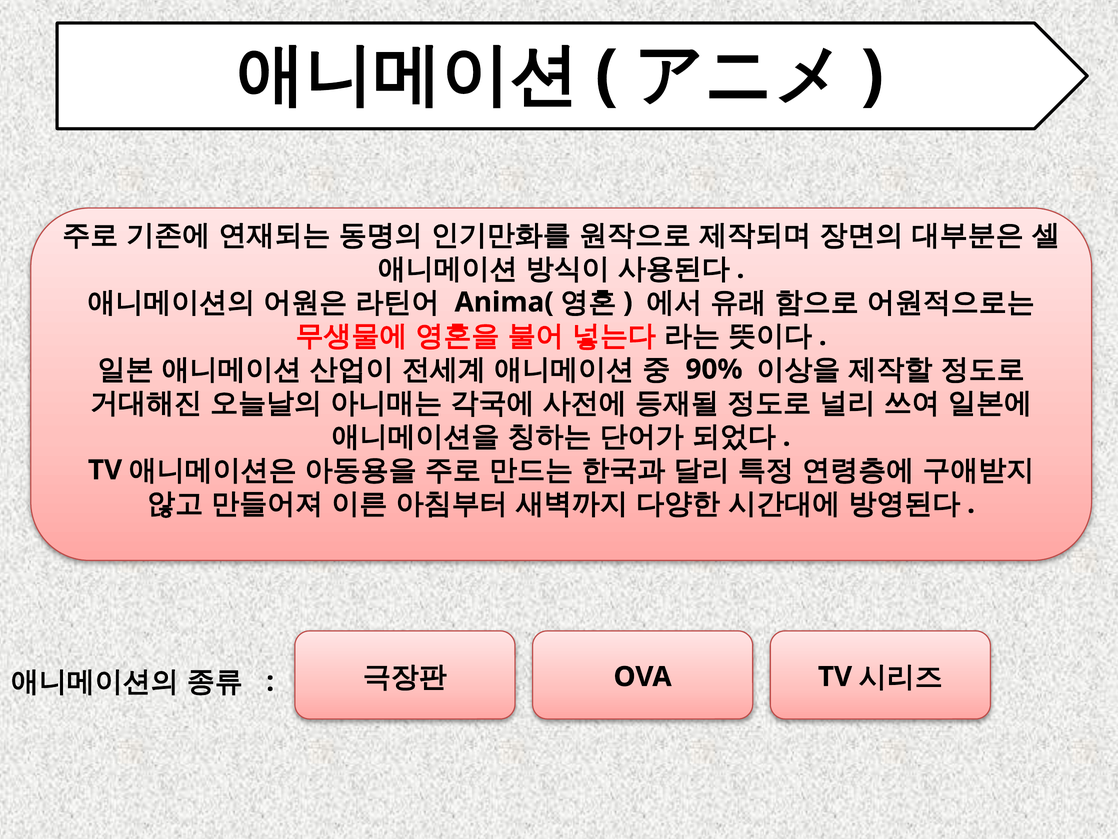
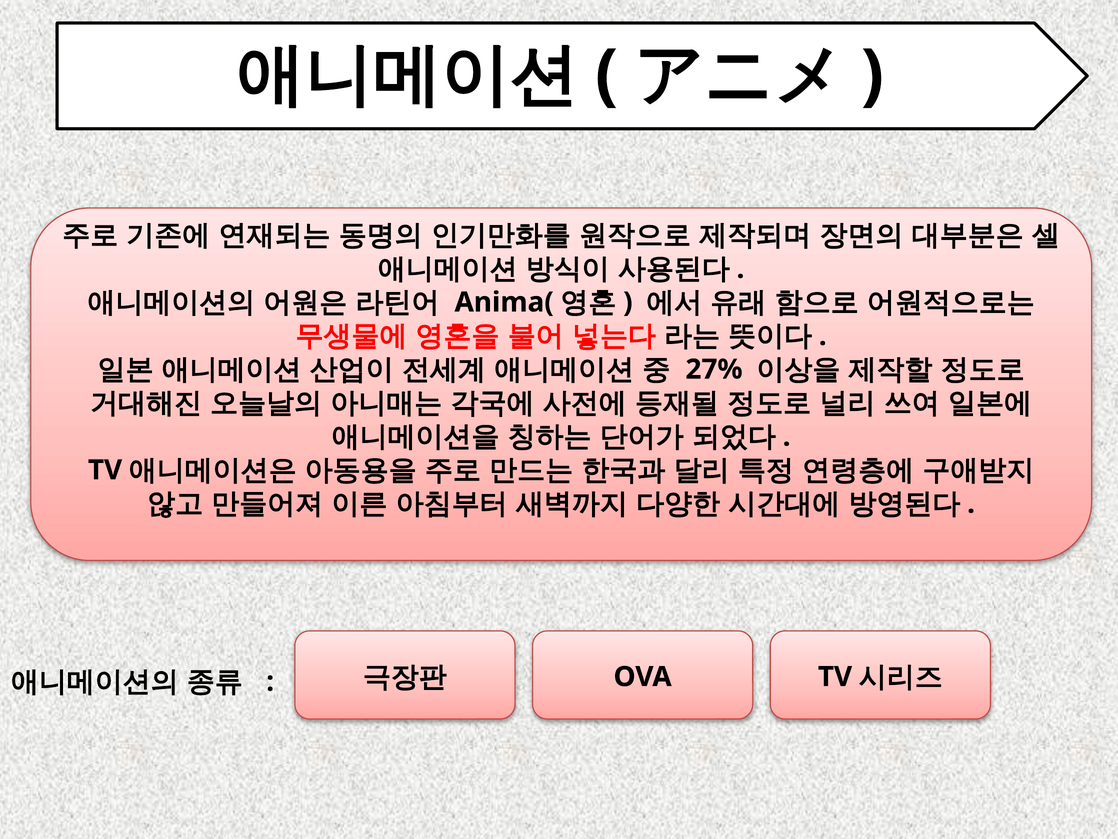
90%: 90% -> 27%
